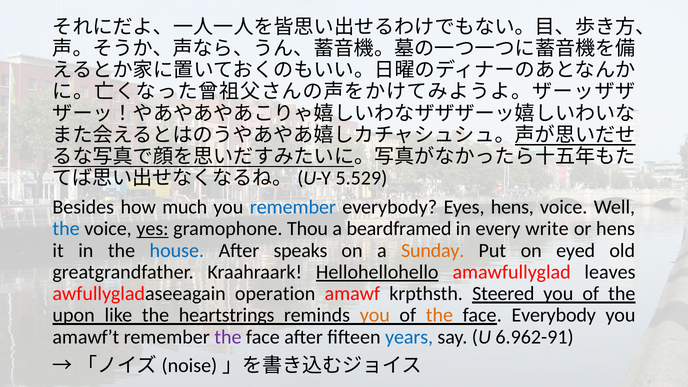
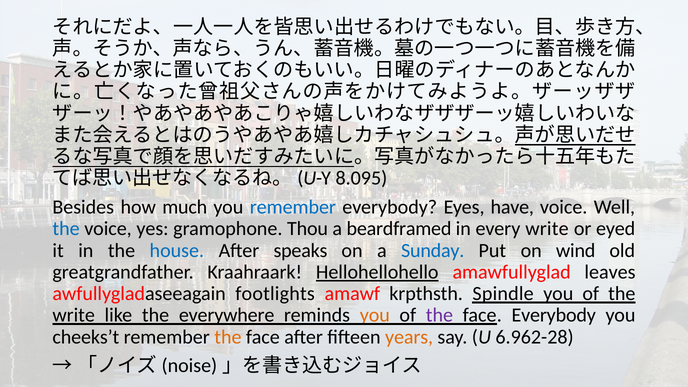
5.529: 5.529 -> 8.095
Eyes hens: hens -> have
yes underline: present -> none
or hens: hens -> eyed
Sunday colour: orange -> blue
eyed: eyed -> wind
operation: operation -> footlights
Steered: Steered -> Spindle
upon at (74, 315): upon -> write
heartstrings: heartstrings -> everywhere
the at (439, 315) colour: orange -> purple
amawf’t: amawf’t -> cheeks’t
the at (228, 337) colour: purple -> orange
years colour: blue -> orange
6.962-91: 6.962-91 -> 6.962-28
